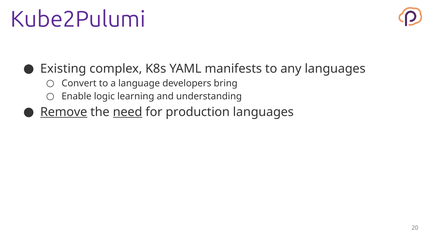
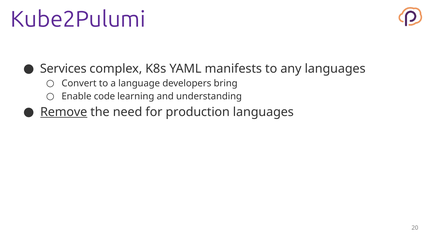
Existing: Existing -> Services
logic: logic -> code
need underline: present -> none
